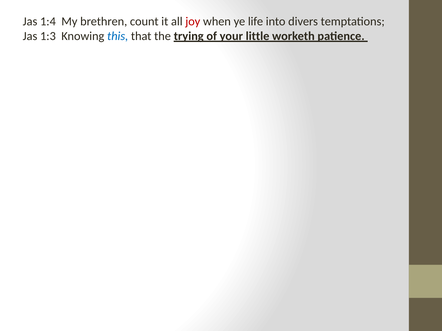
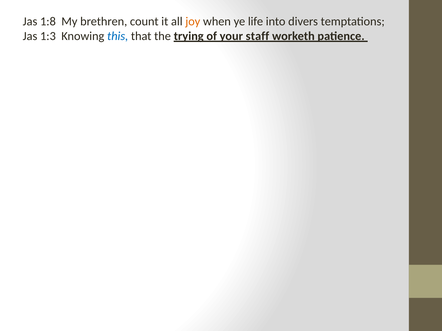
1:4: 1:4 -> 1:8
joy colour: red -> orange
little: little -> staff
